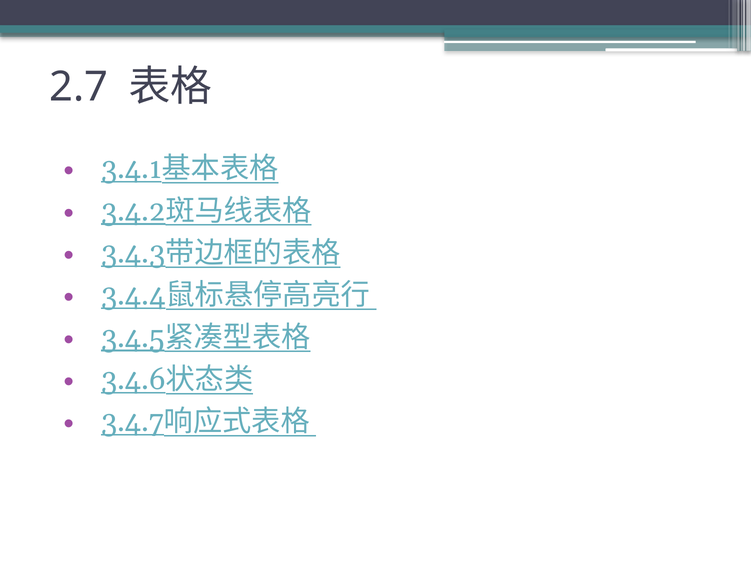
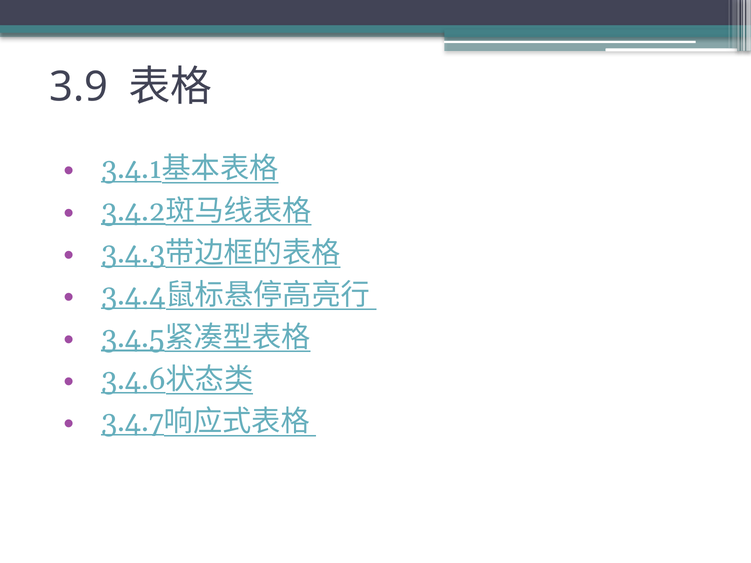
2.7: 2.7 -> 3.9
